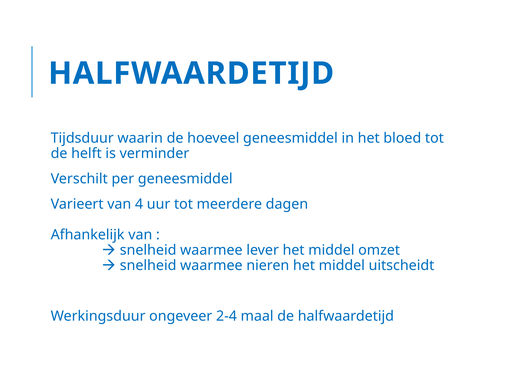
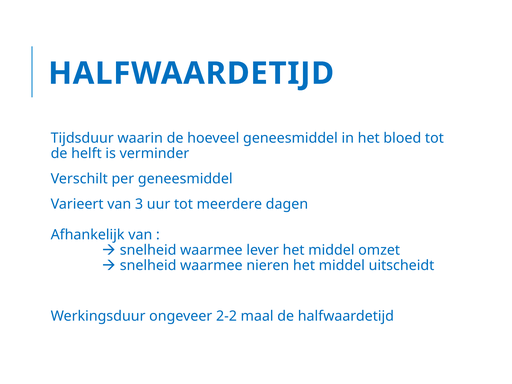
4: 4 -> 3
2-4: 2-4 -> 2-2
